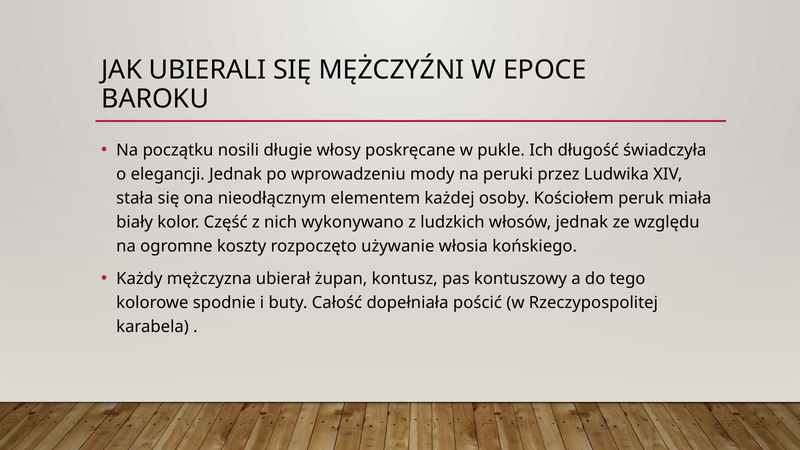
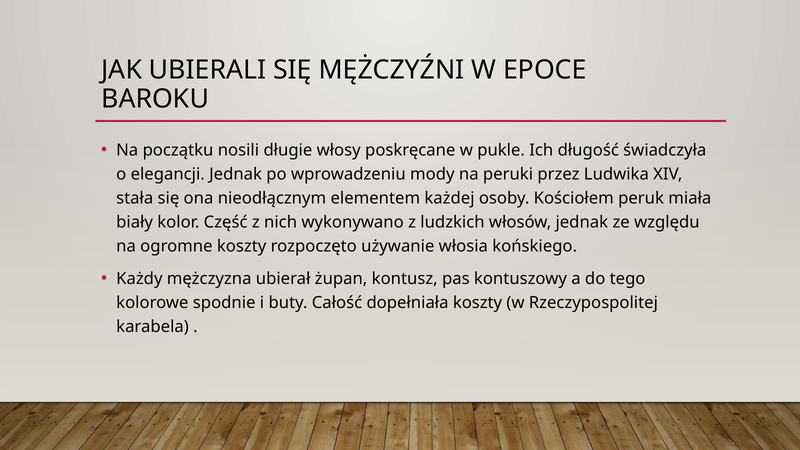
dopełniała pościć: pościć -> koszty
